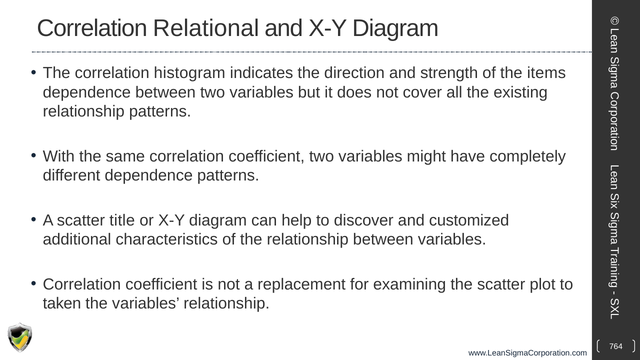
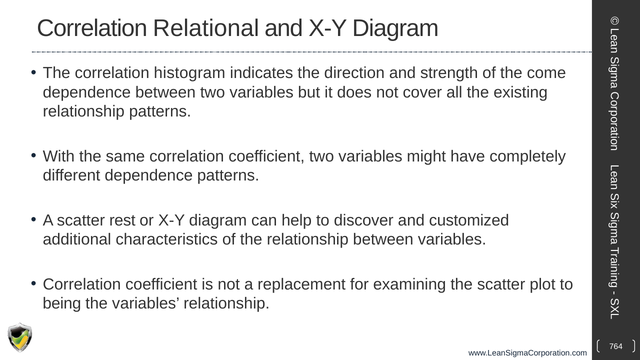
items: items -> come
title: title -> rest
taken: taken -> being
